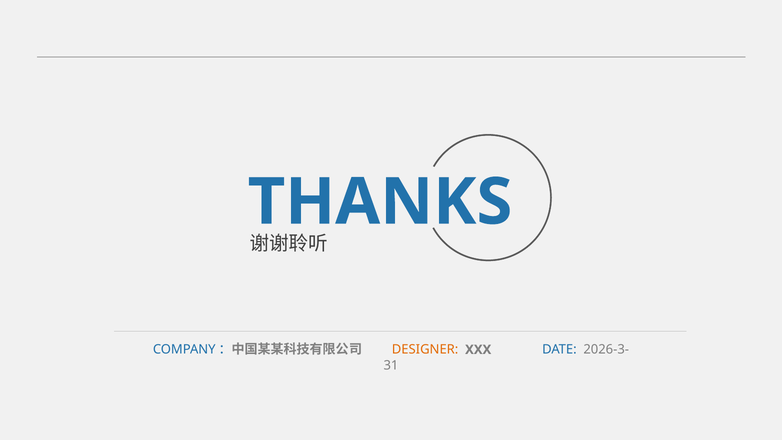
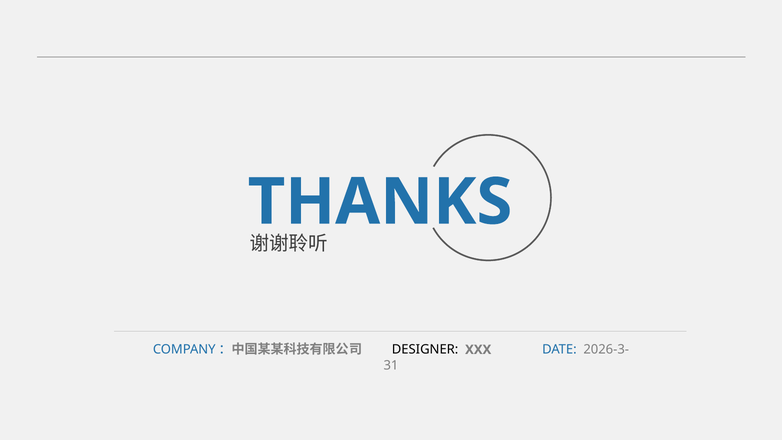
DESIGNER colour: orange -> black
